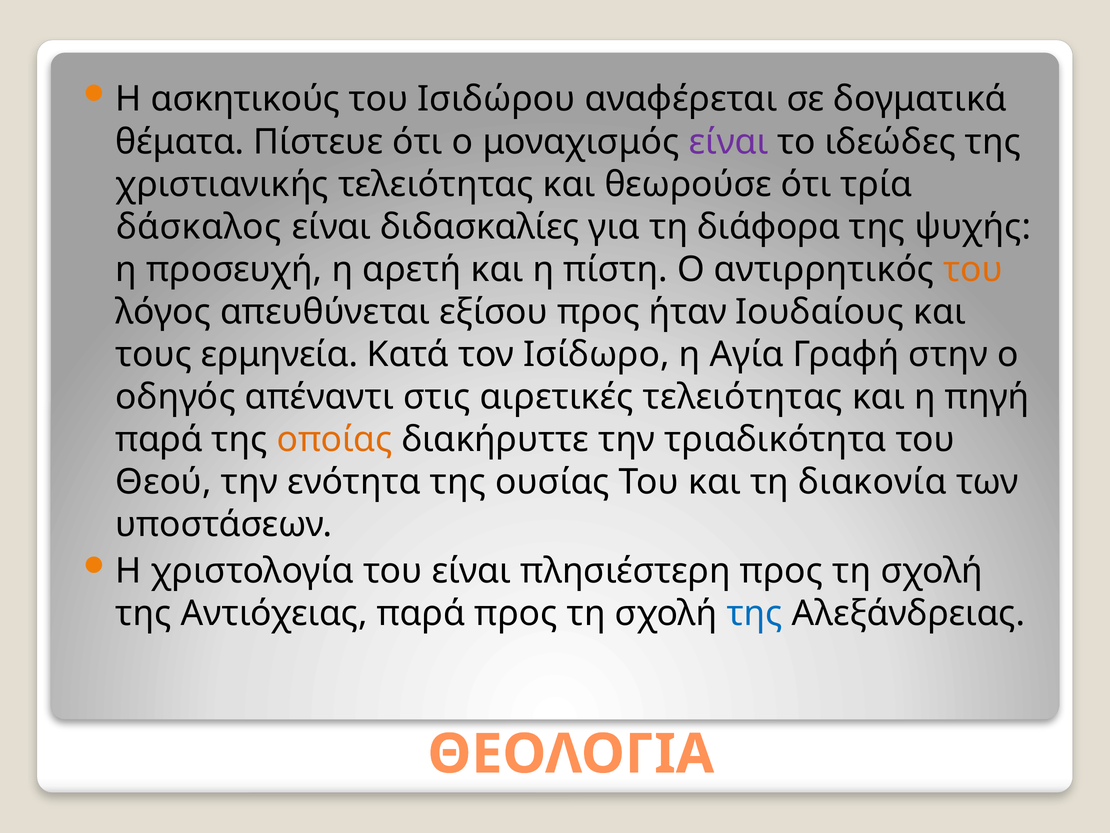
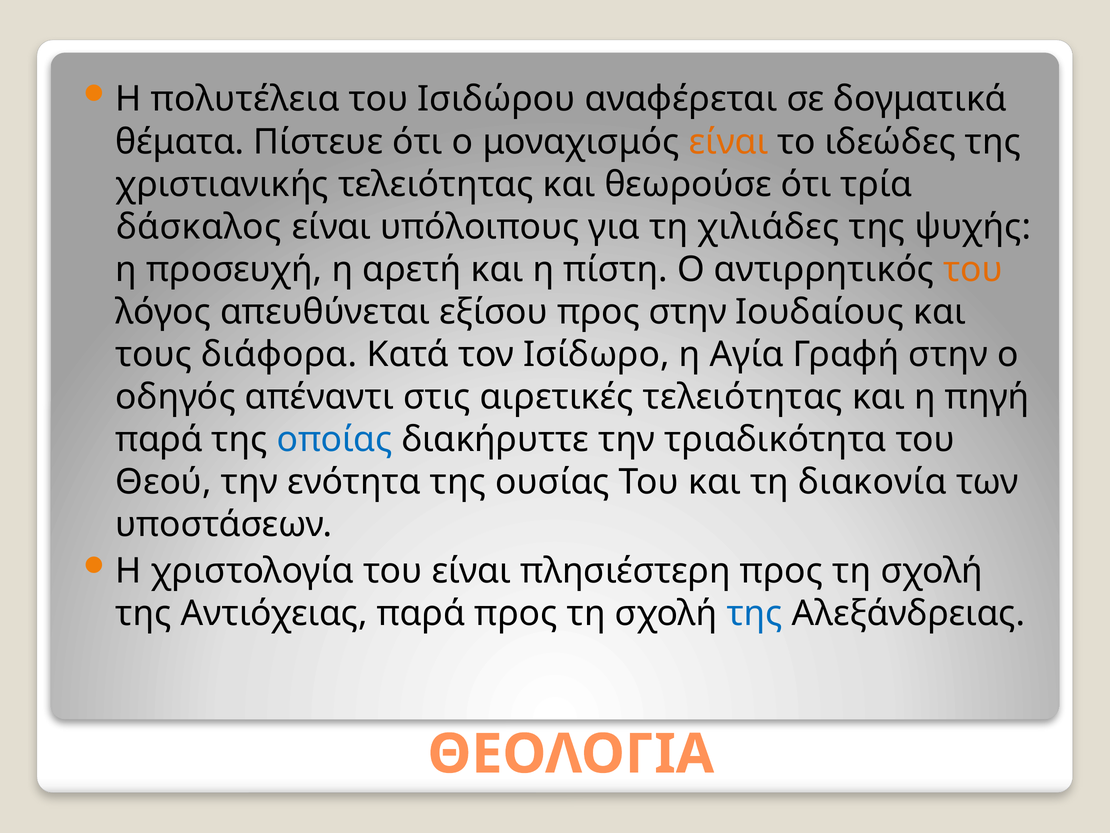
ασκητικούς: ασκητικούς -> πολυτέλεια
είναι at (728, 142) colour: purple -> orange
διδασκαλίες: διδασκαλίες -> υπόλοιπους
διάφορα: διάφορα -> χιλιάδες
προς ήταν: ήταν -> στην
ερμηνεία: ερμηνεία -> διάφορα
οποίας colour: orange -> blue
